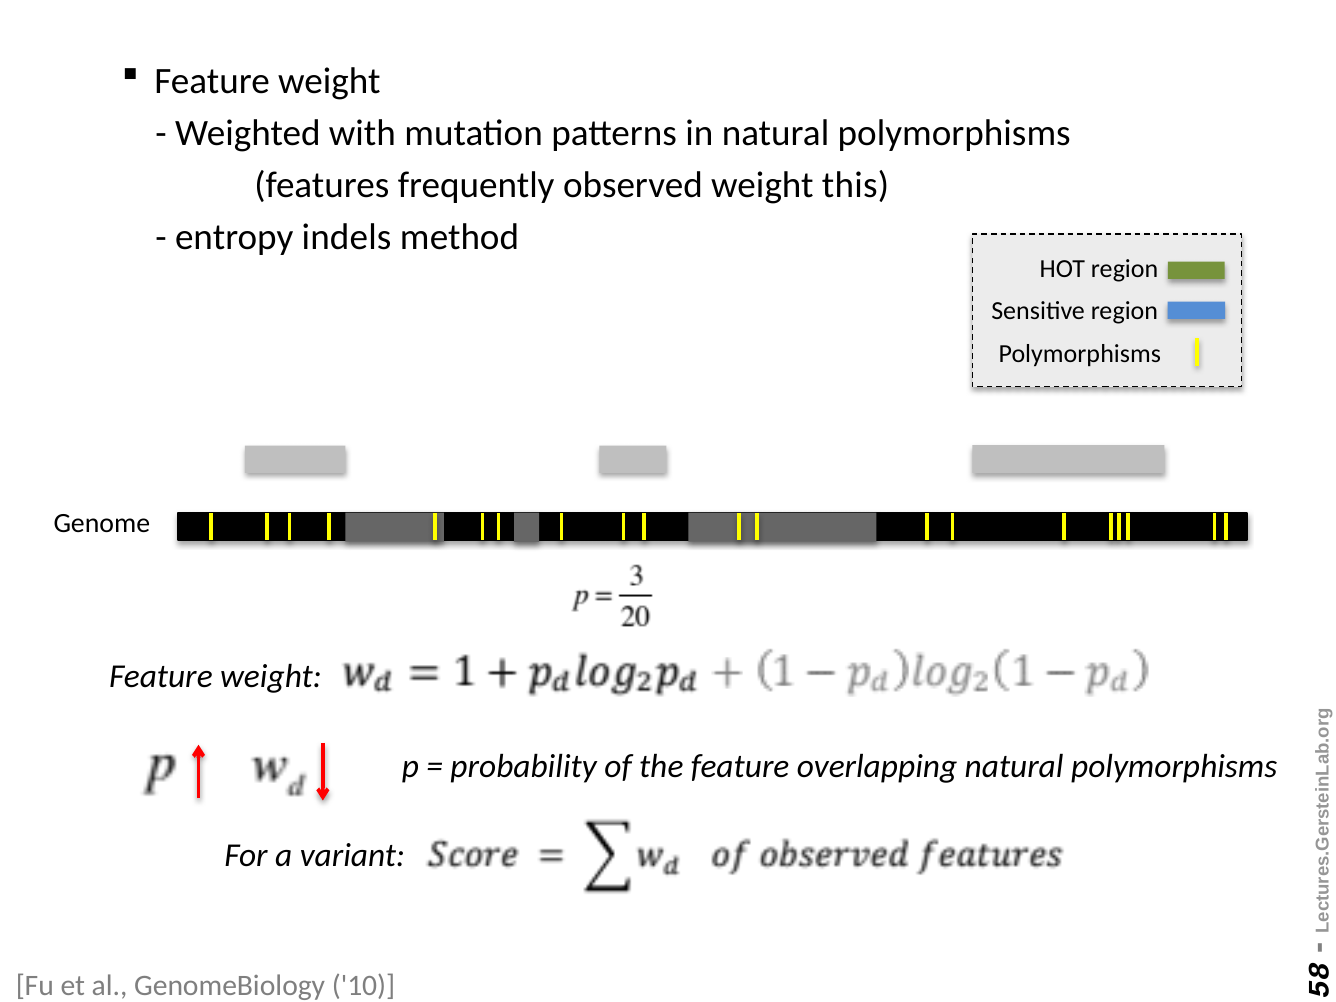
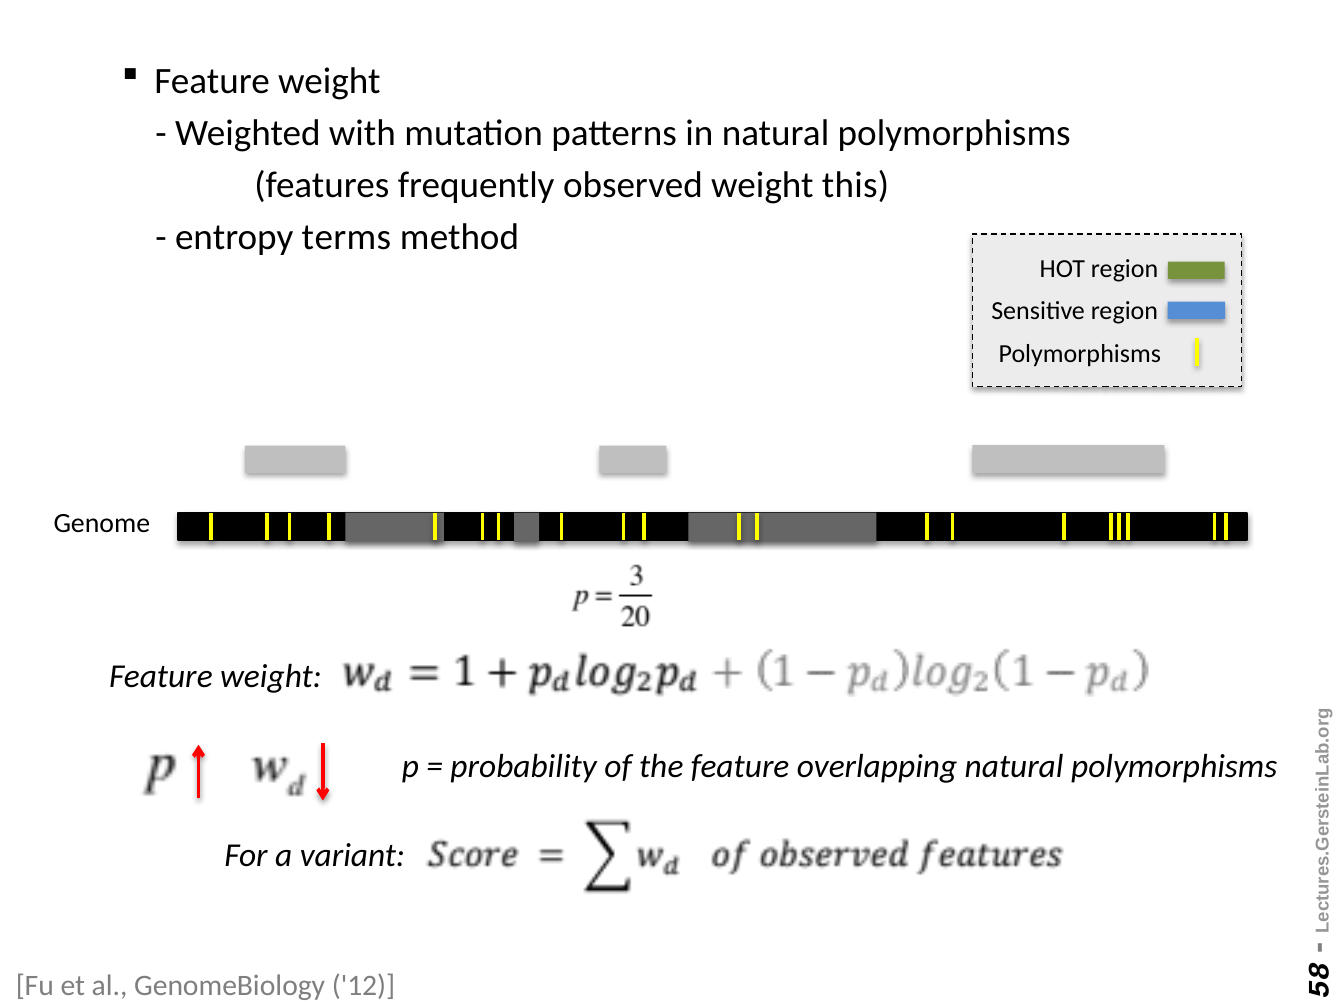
indels: indels -> terms
10: 10 -> 12
